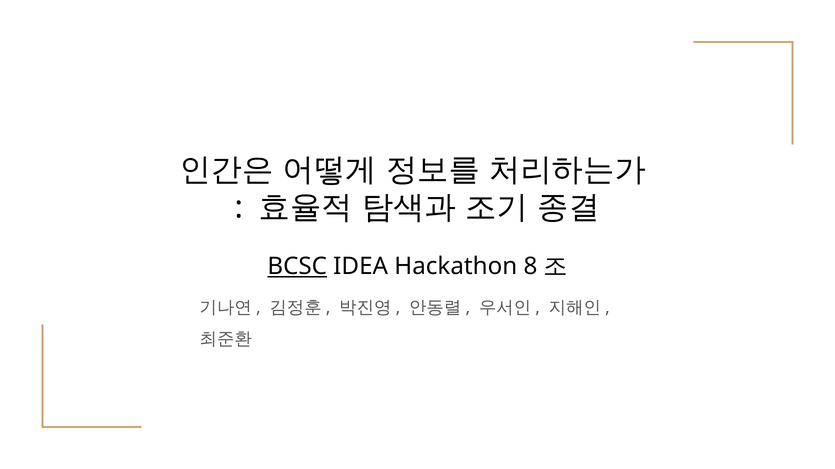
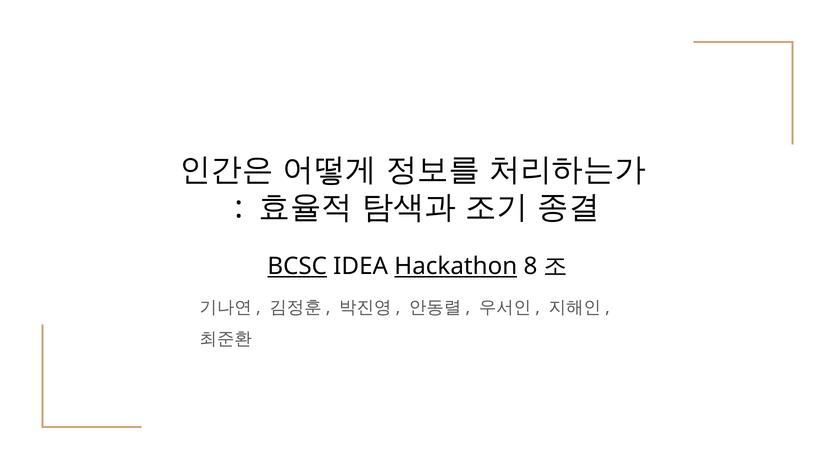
Hackathon underline: none -> present
